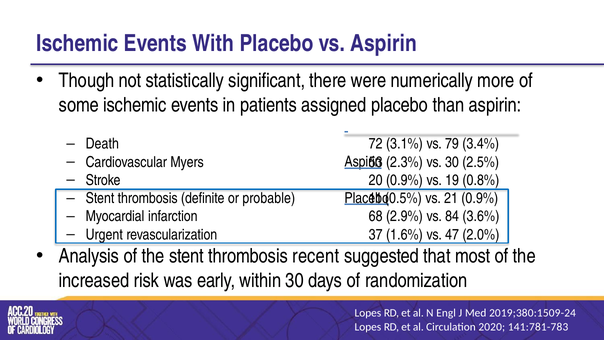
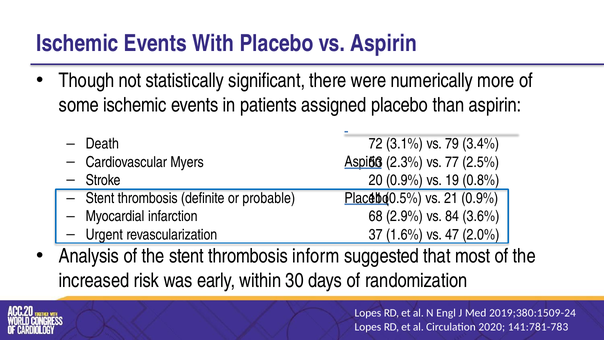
vs 30: 30 -> 77
recent: recent -> inform
